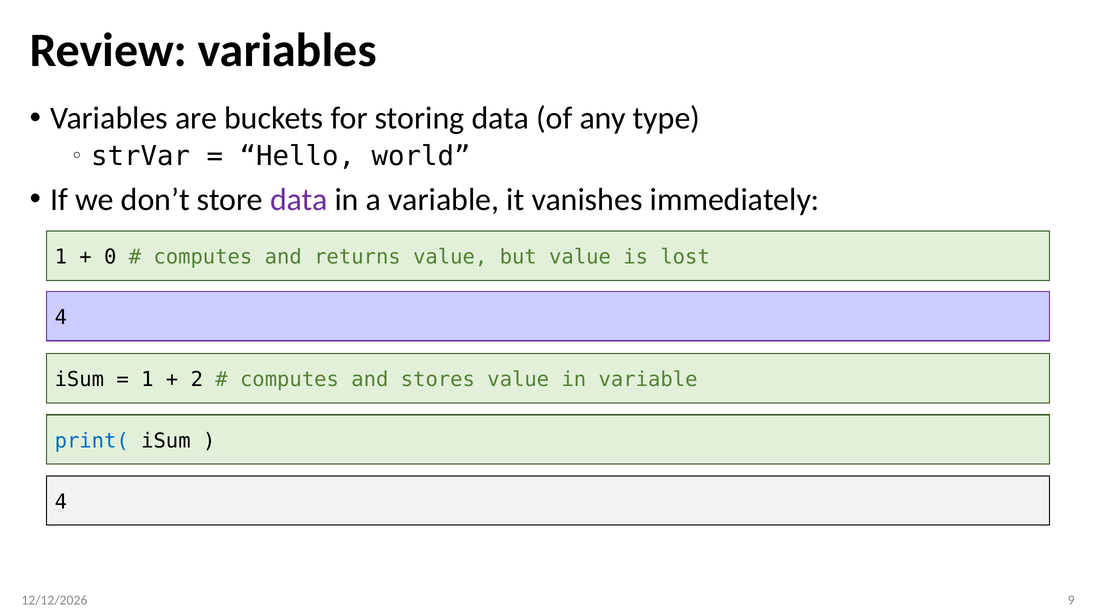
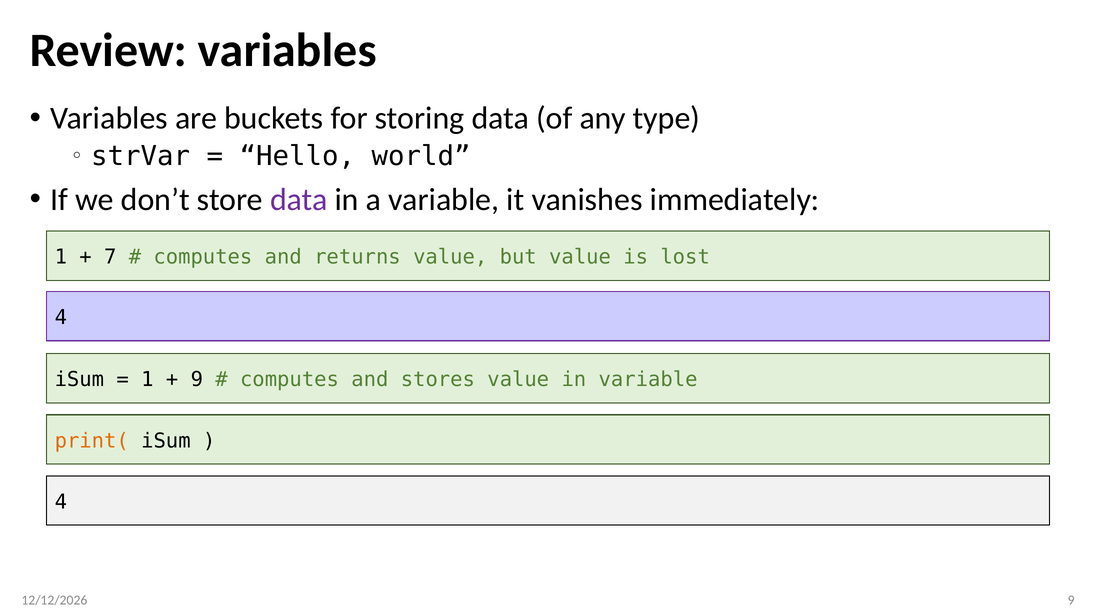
0: 0 -> 7
2 at (197, 380): 2 -> 9
print( colour: blue -> orange
